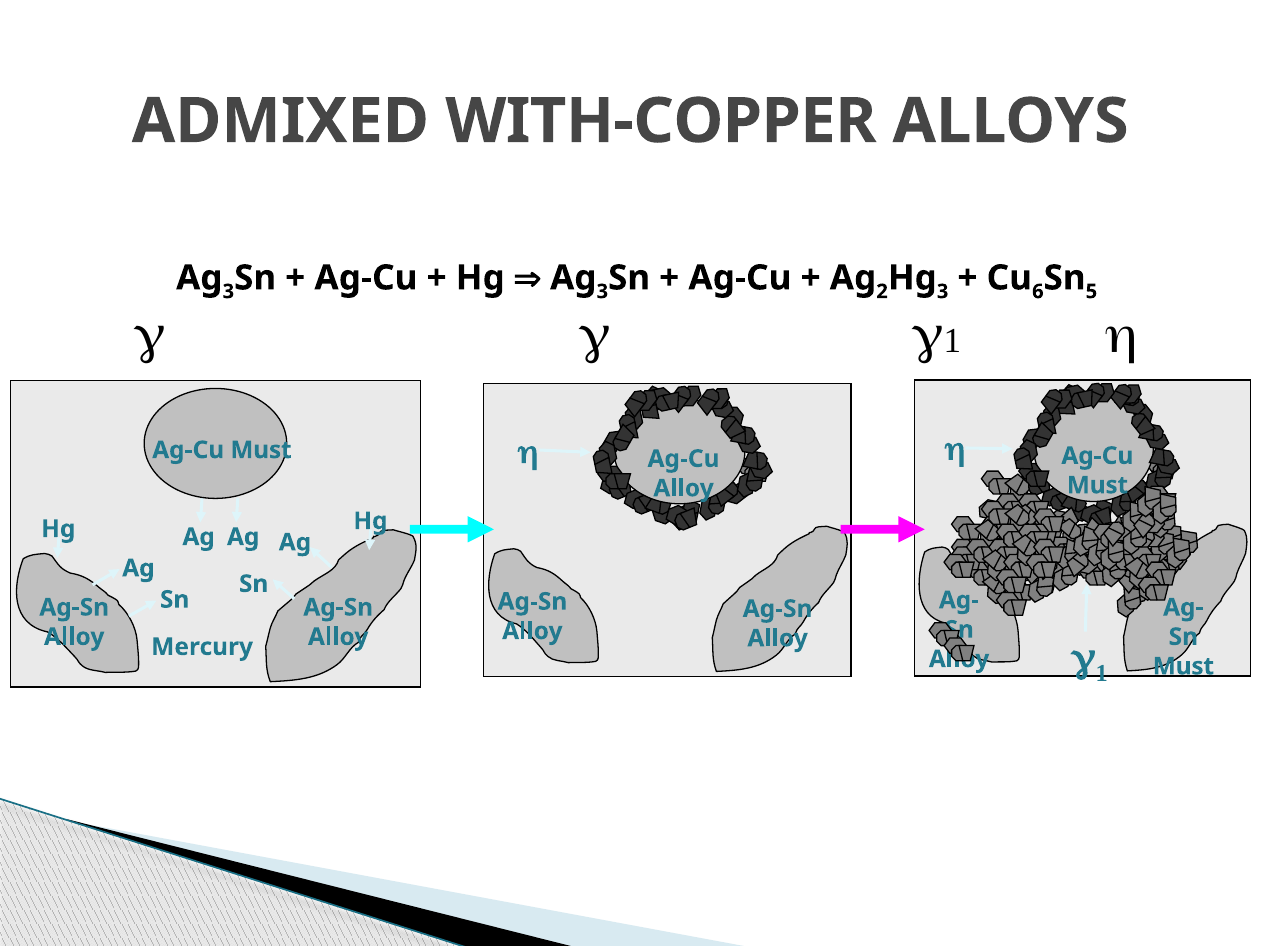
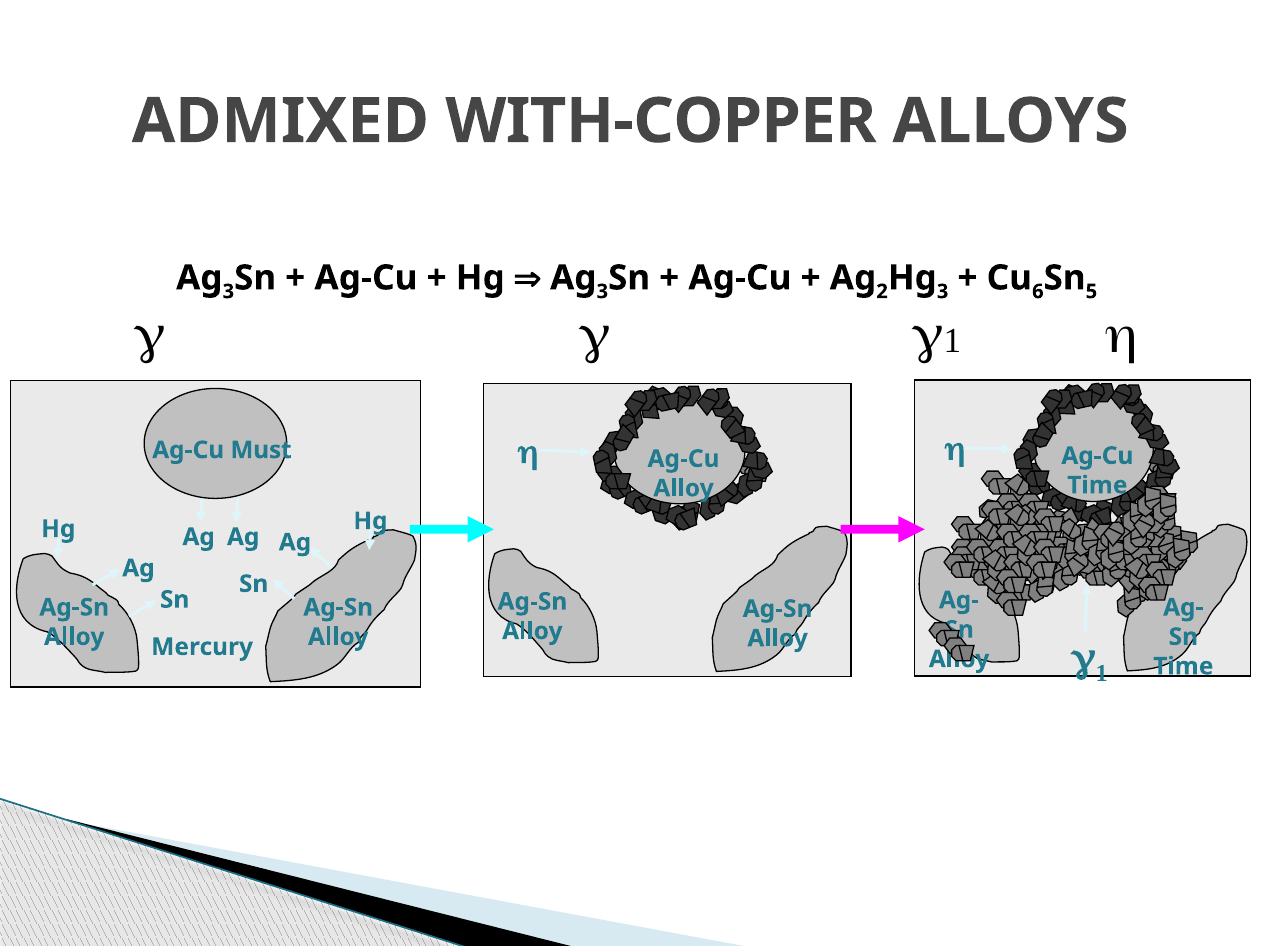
Must at (1097, 485): Must -> Time
Must at (1183, 666): Must -> Time
